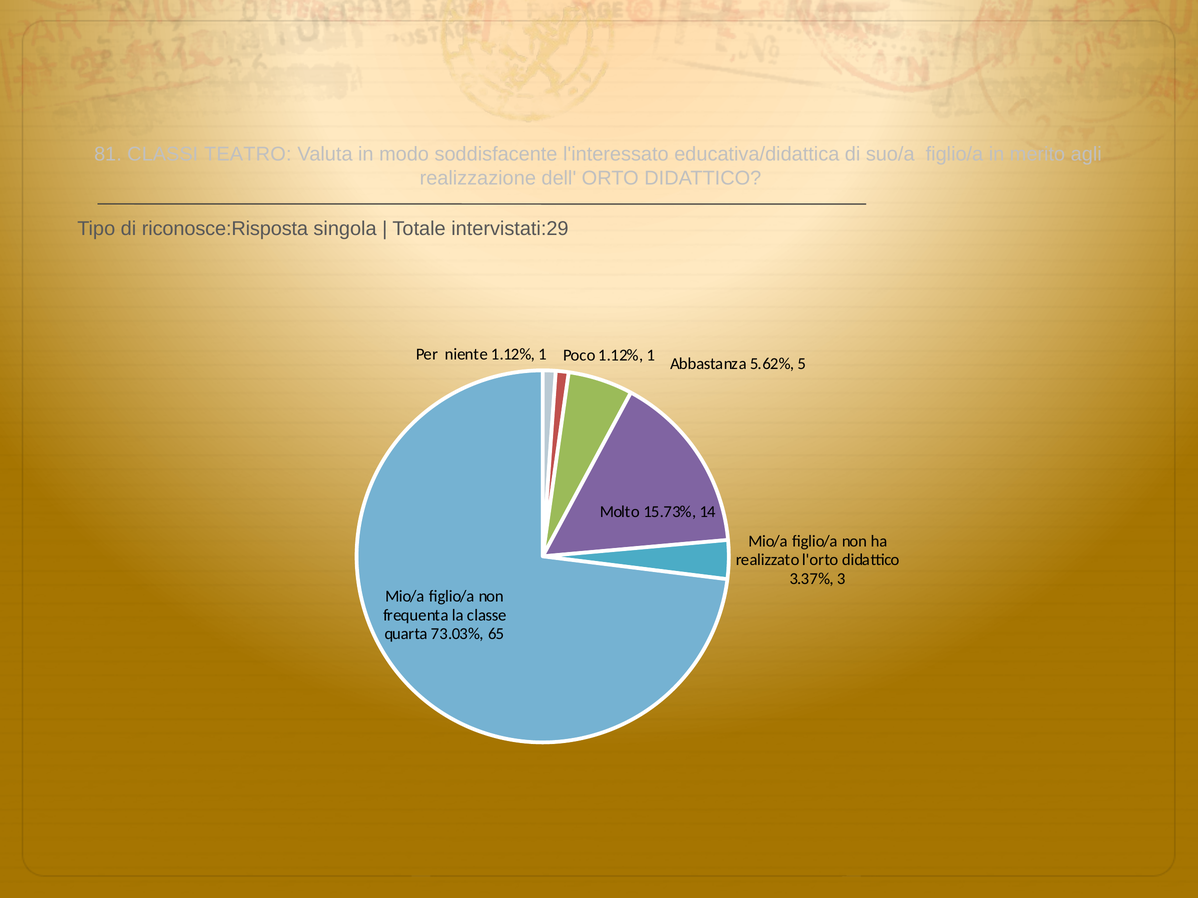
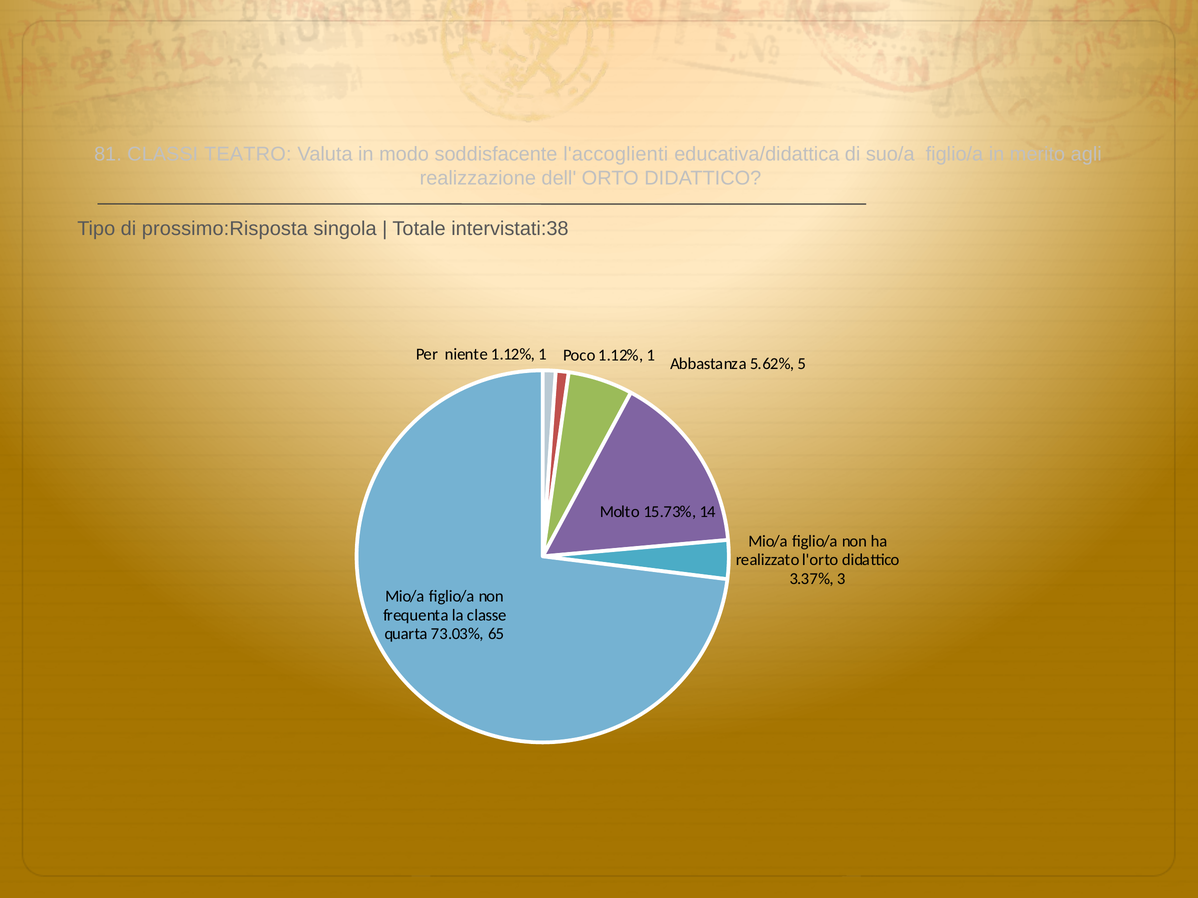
l'interessato: l'interessato -> l'accoglienti
riconosce:Risposta: riconosce:Risposta -> prossimo:Risposta
intervistati:29: intervistati:29 -> intervistati:38
